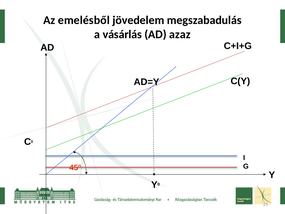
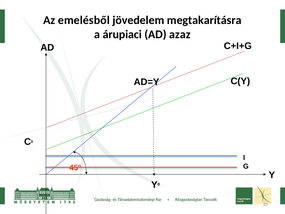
megszabadulás: megszabadulás -> megtakarításra
vásárlás: vásárlás -> árupiaci
